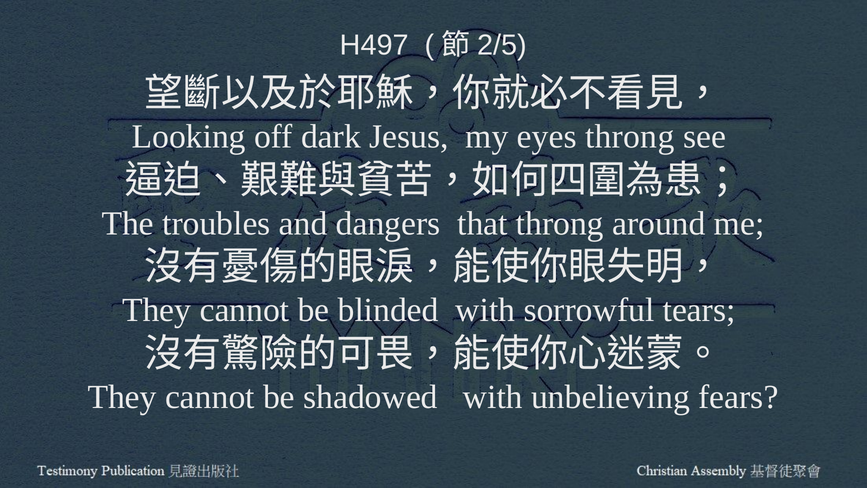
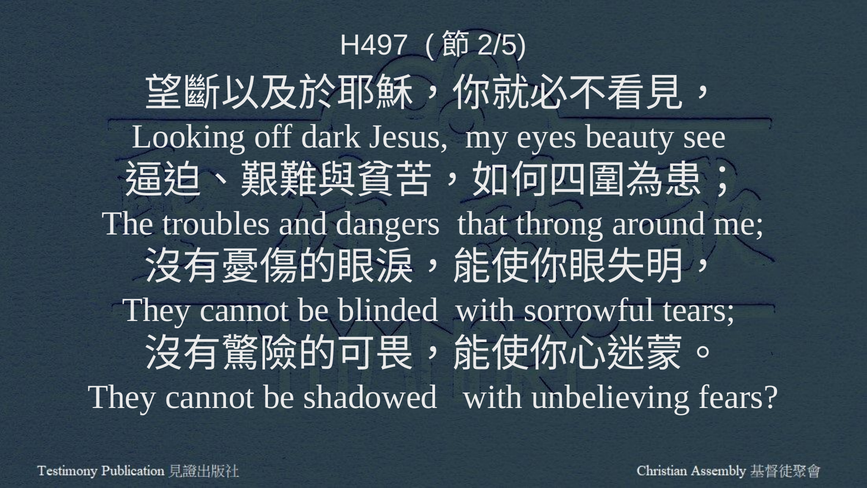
eyes throng: throng -> beauty
